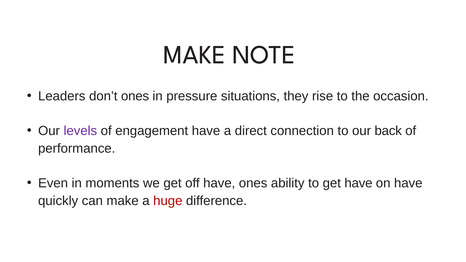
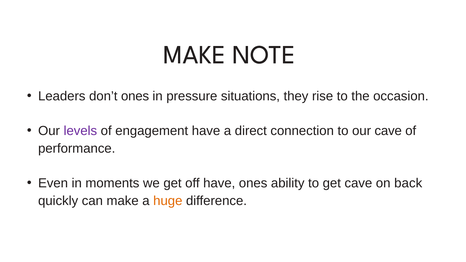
our back: back -> cave
get have: have -> cave
on have: have -> back
huge colour: red -> orange
